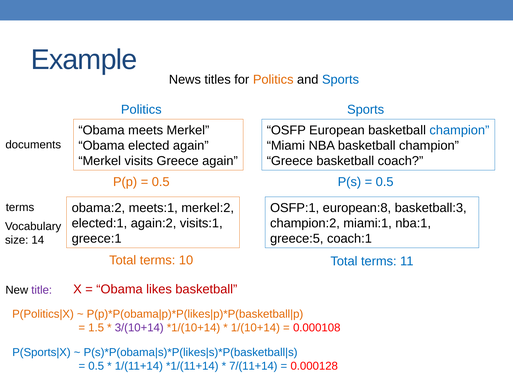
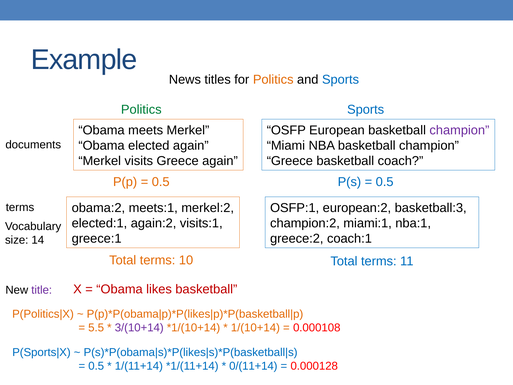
Politics at (141, 109) colour: blue -> green
champion at (459, 130) colour: blue -> purple
european:8: european:8 -> european:2
greece:5: greece:5 -> greece:2
1.5: 1.5 -> 5.5
7/(11+14: 7/(11+14 -> 0/(11+14
